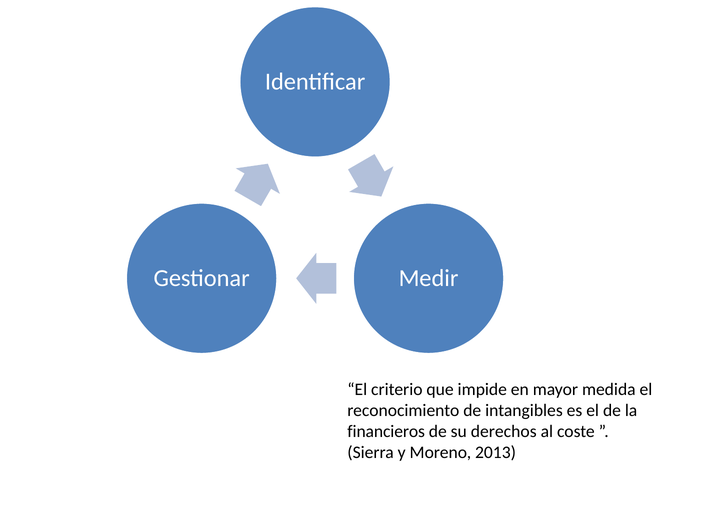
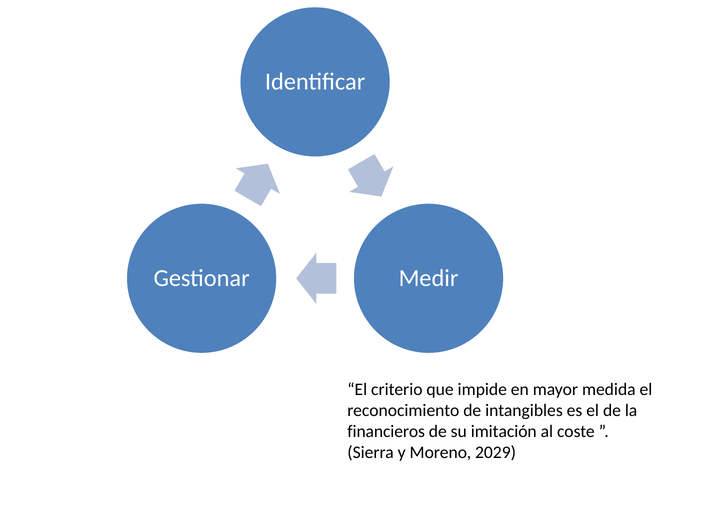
derechos: derechos -> imitación
2013: 2013 -> 2029
